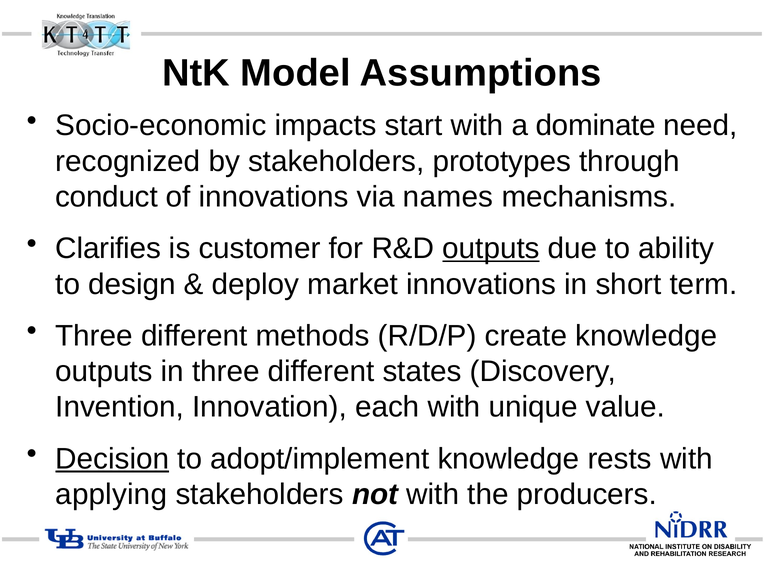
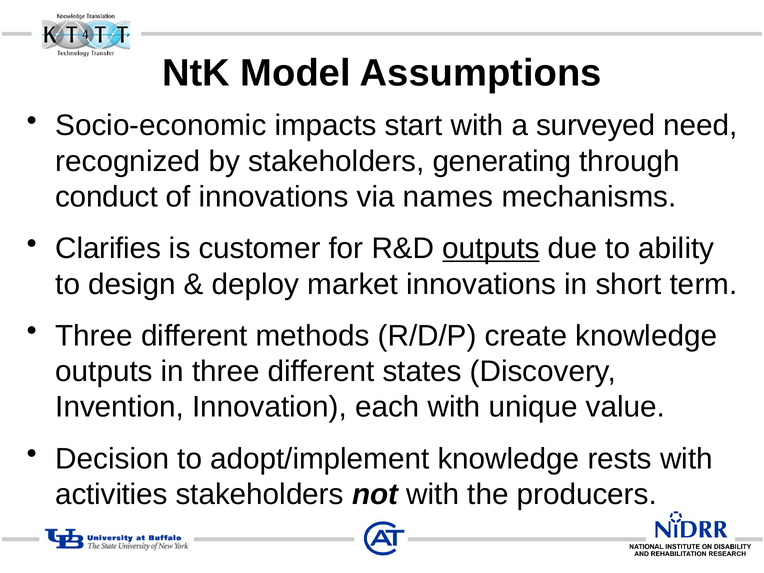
dominate: dominate -> surveyed
prototypes: prototypes -> generating
Decision underline: present -> none
applying: applying -> activities
